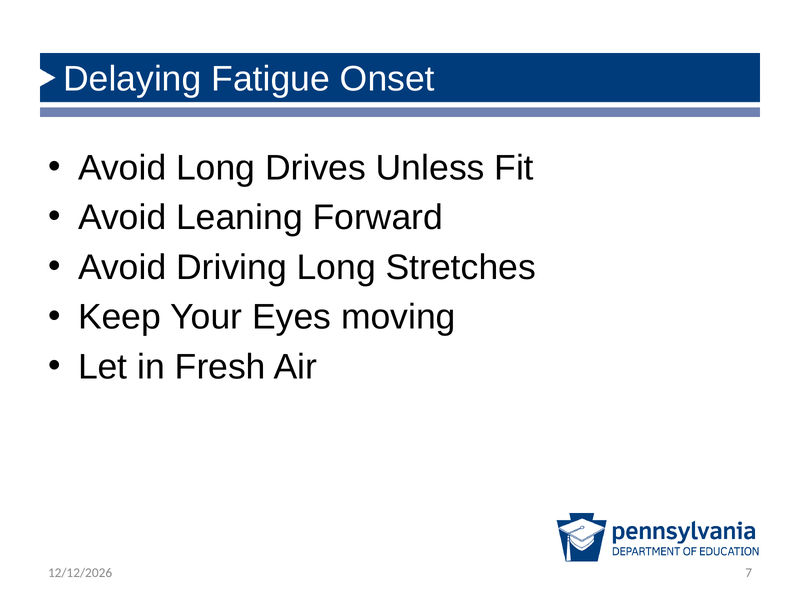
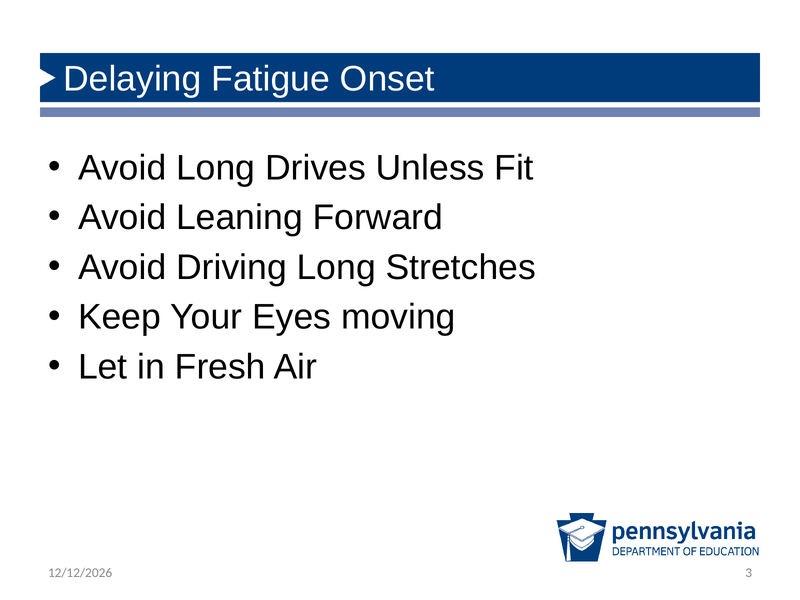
7: 7 -> 3
